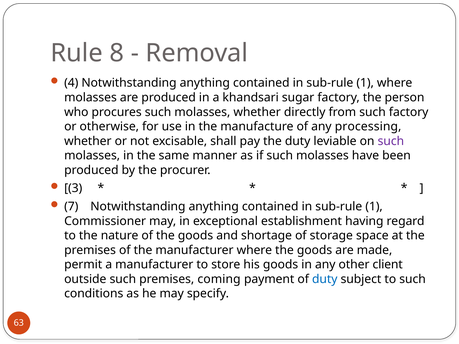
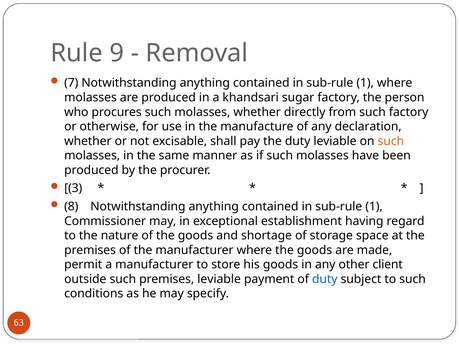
8: 8 -> 9
4: 4 -> 7
processing: processing -> declaration
such at (391, 141) colour: purple -> orange
7: 7 -> 8
premises coming: coming -> leviable
